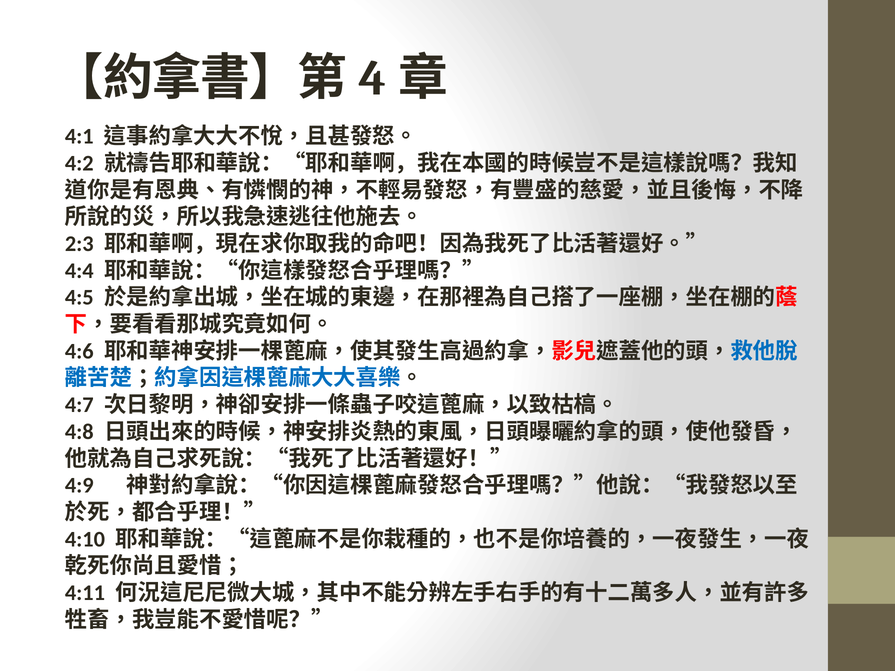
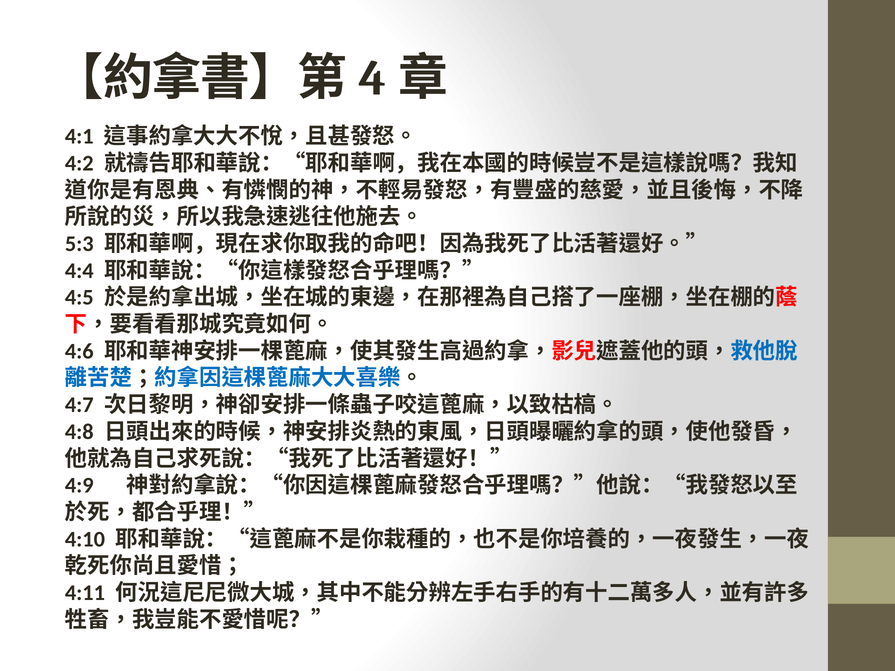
2:3: 2:3 -> 5:3
